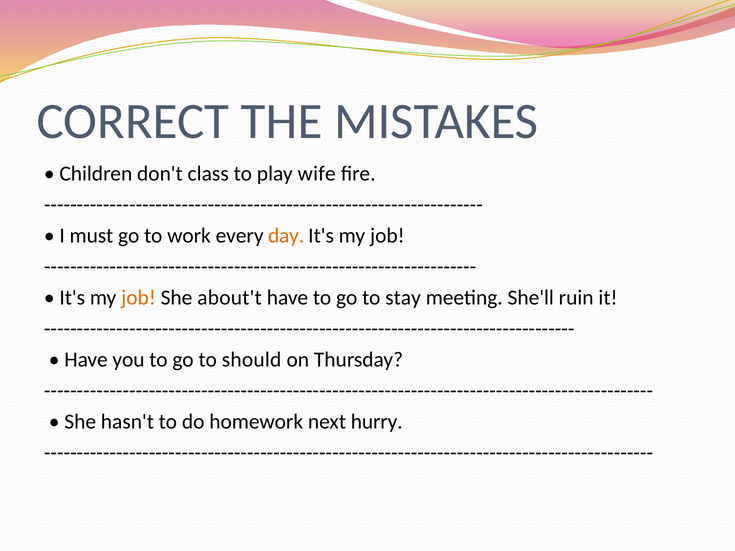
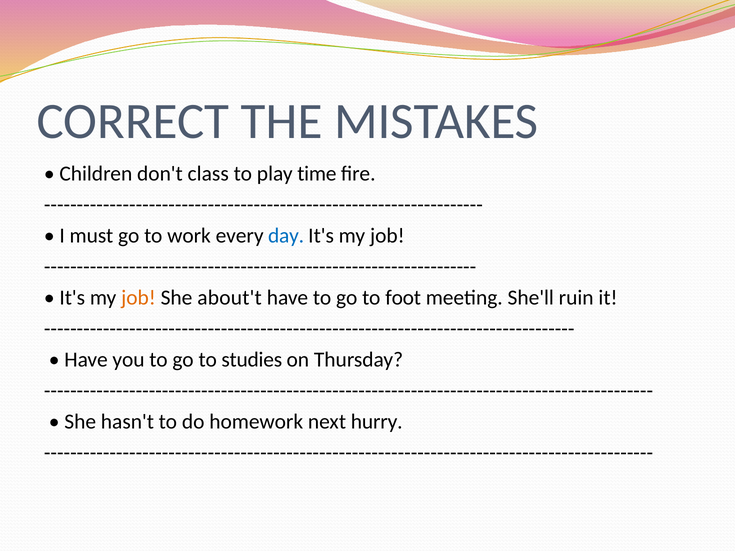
wife: wife -> time
day colour: orange -> blue
stay: stay -> foot
should: should -> studies
